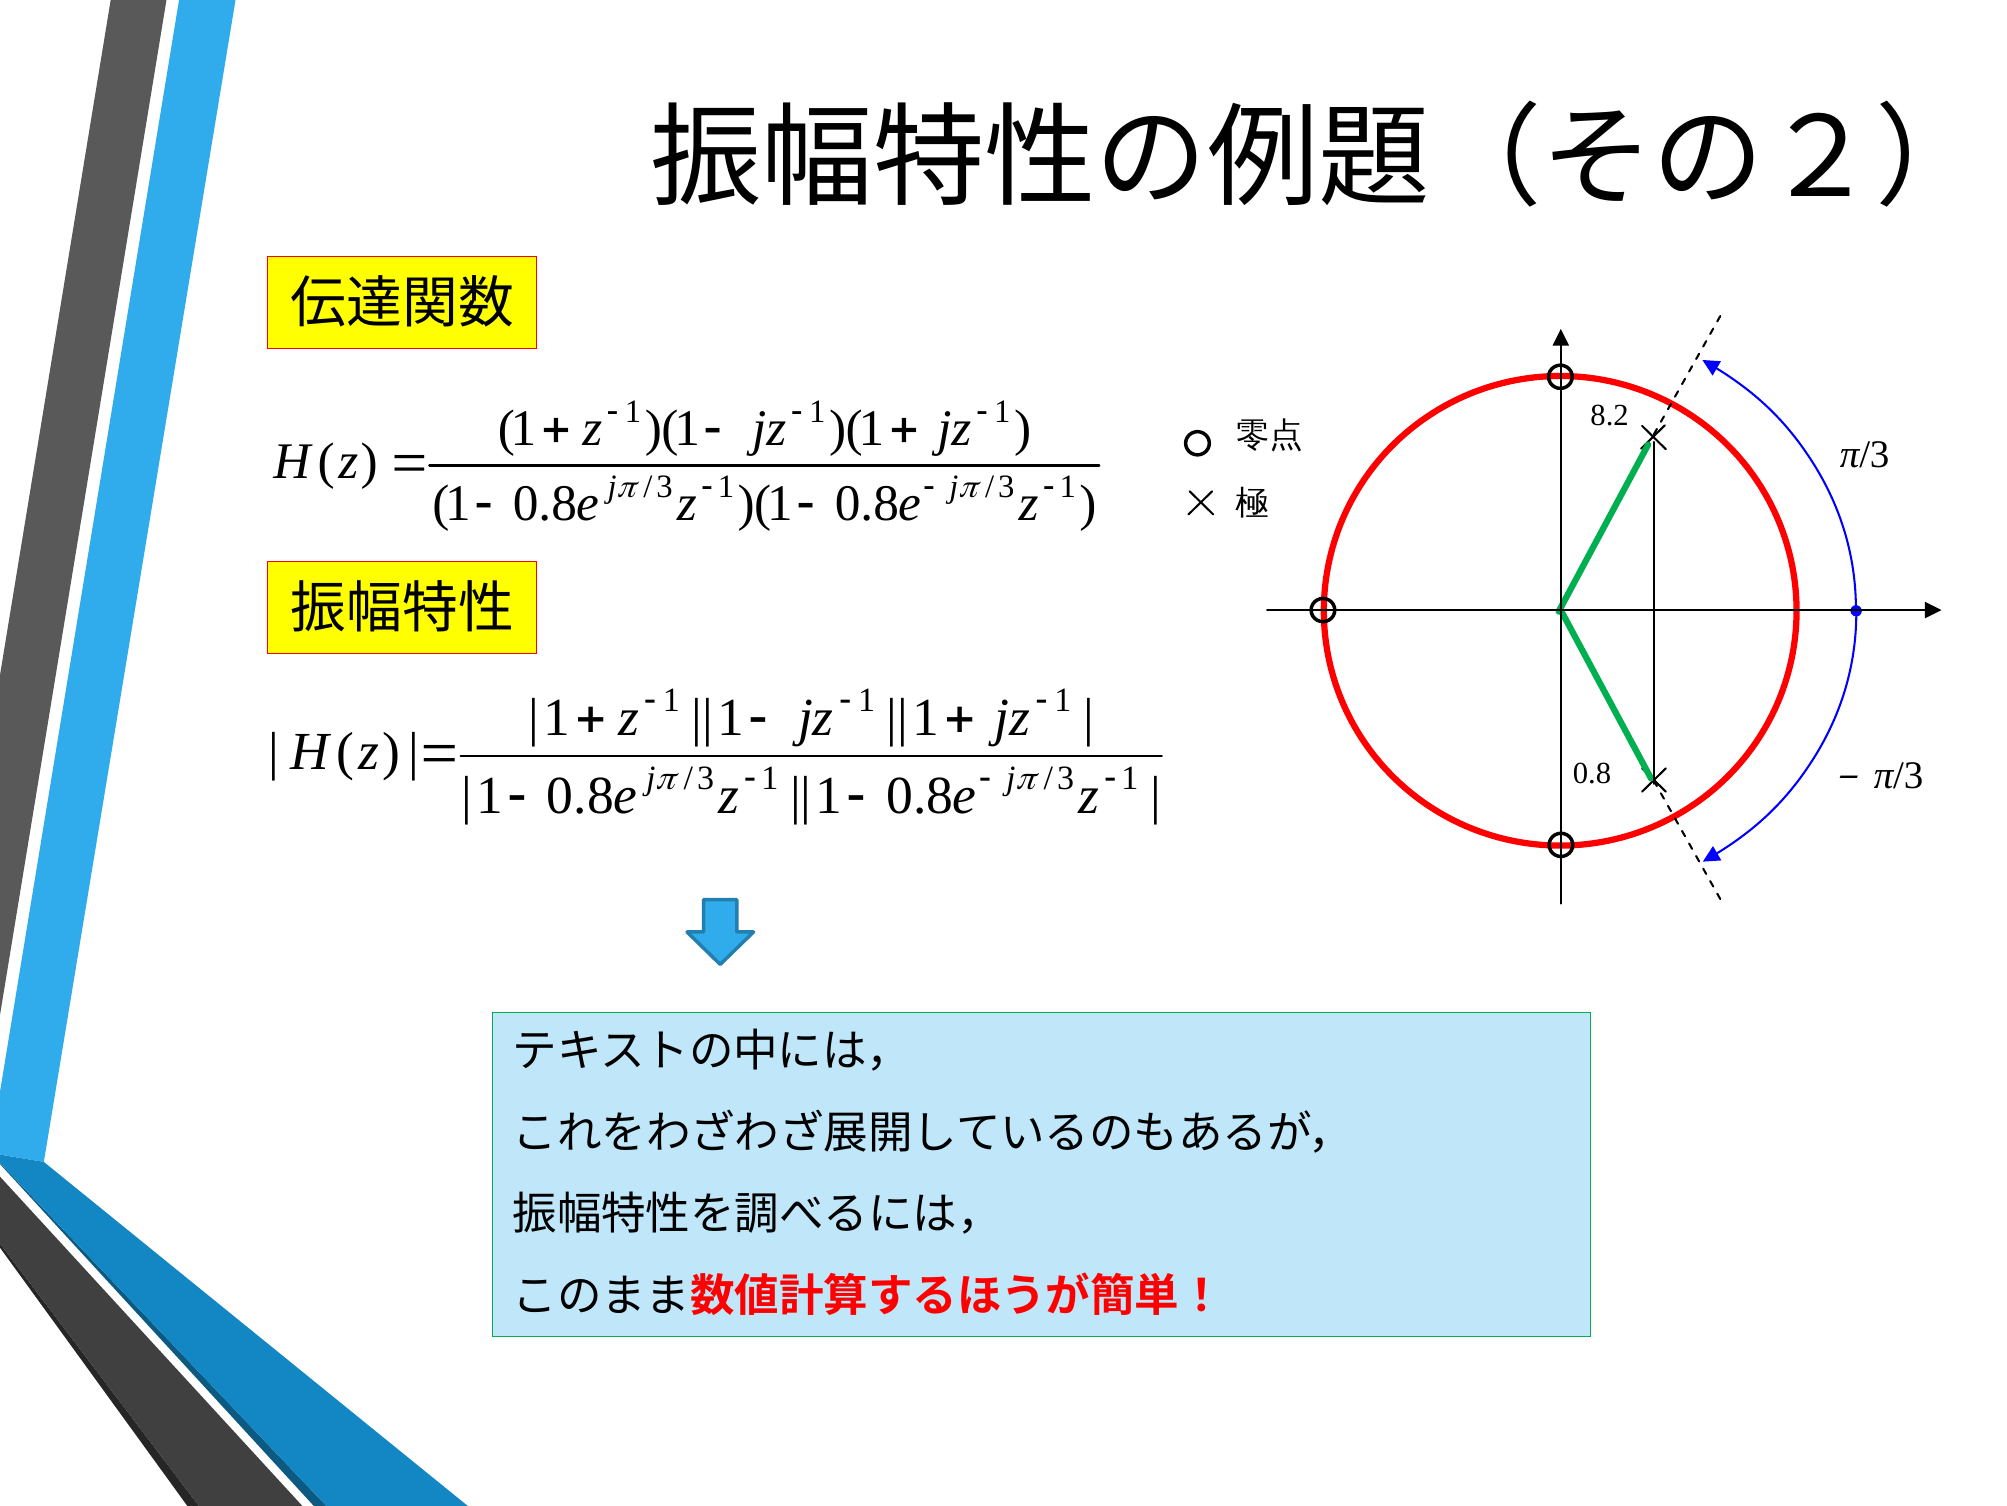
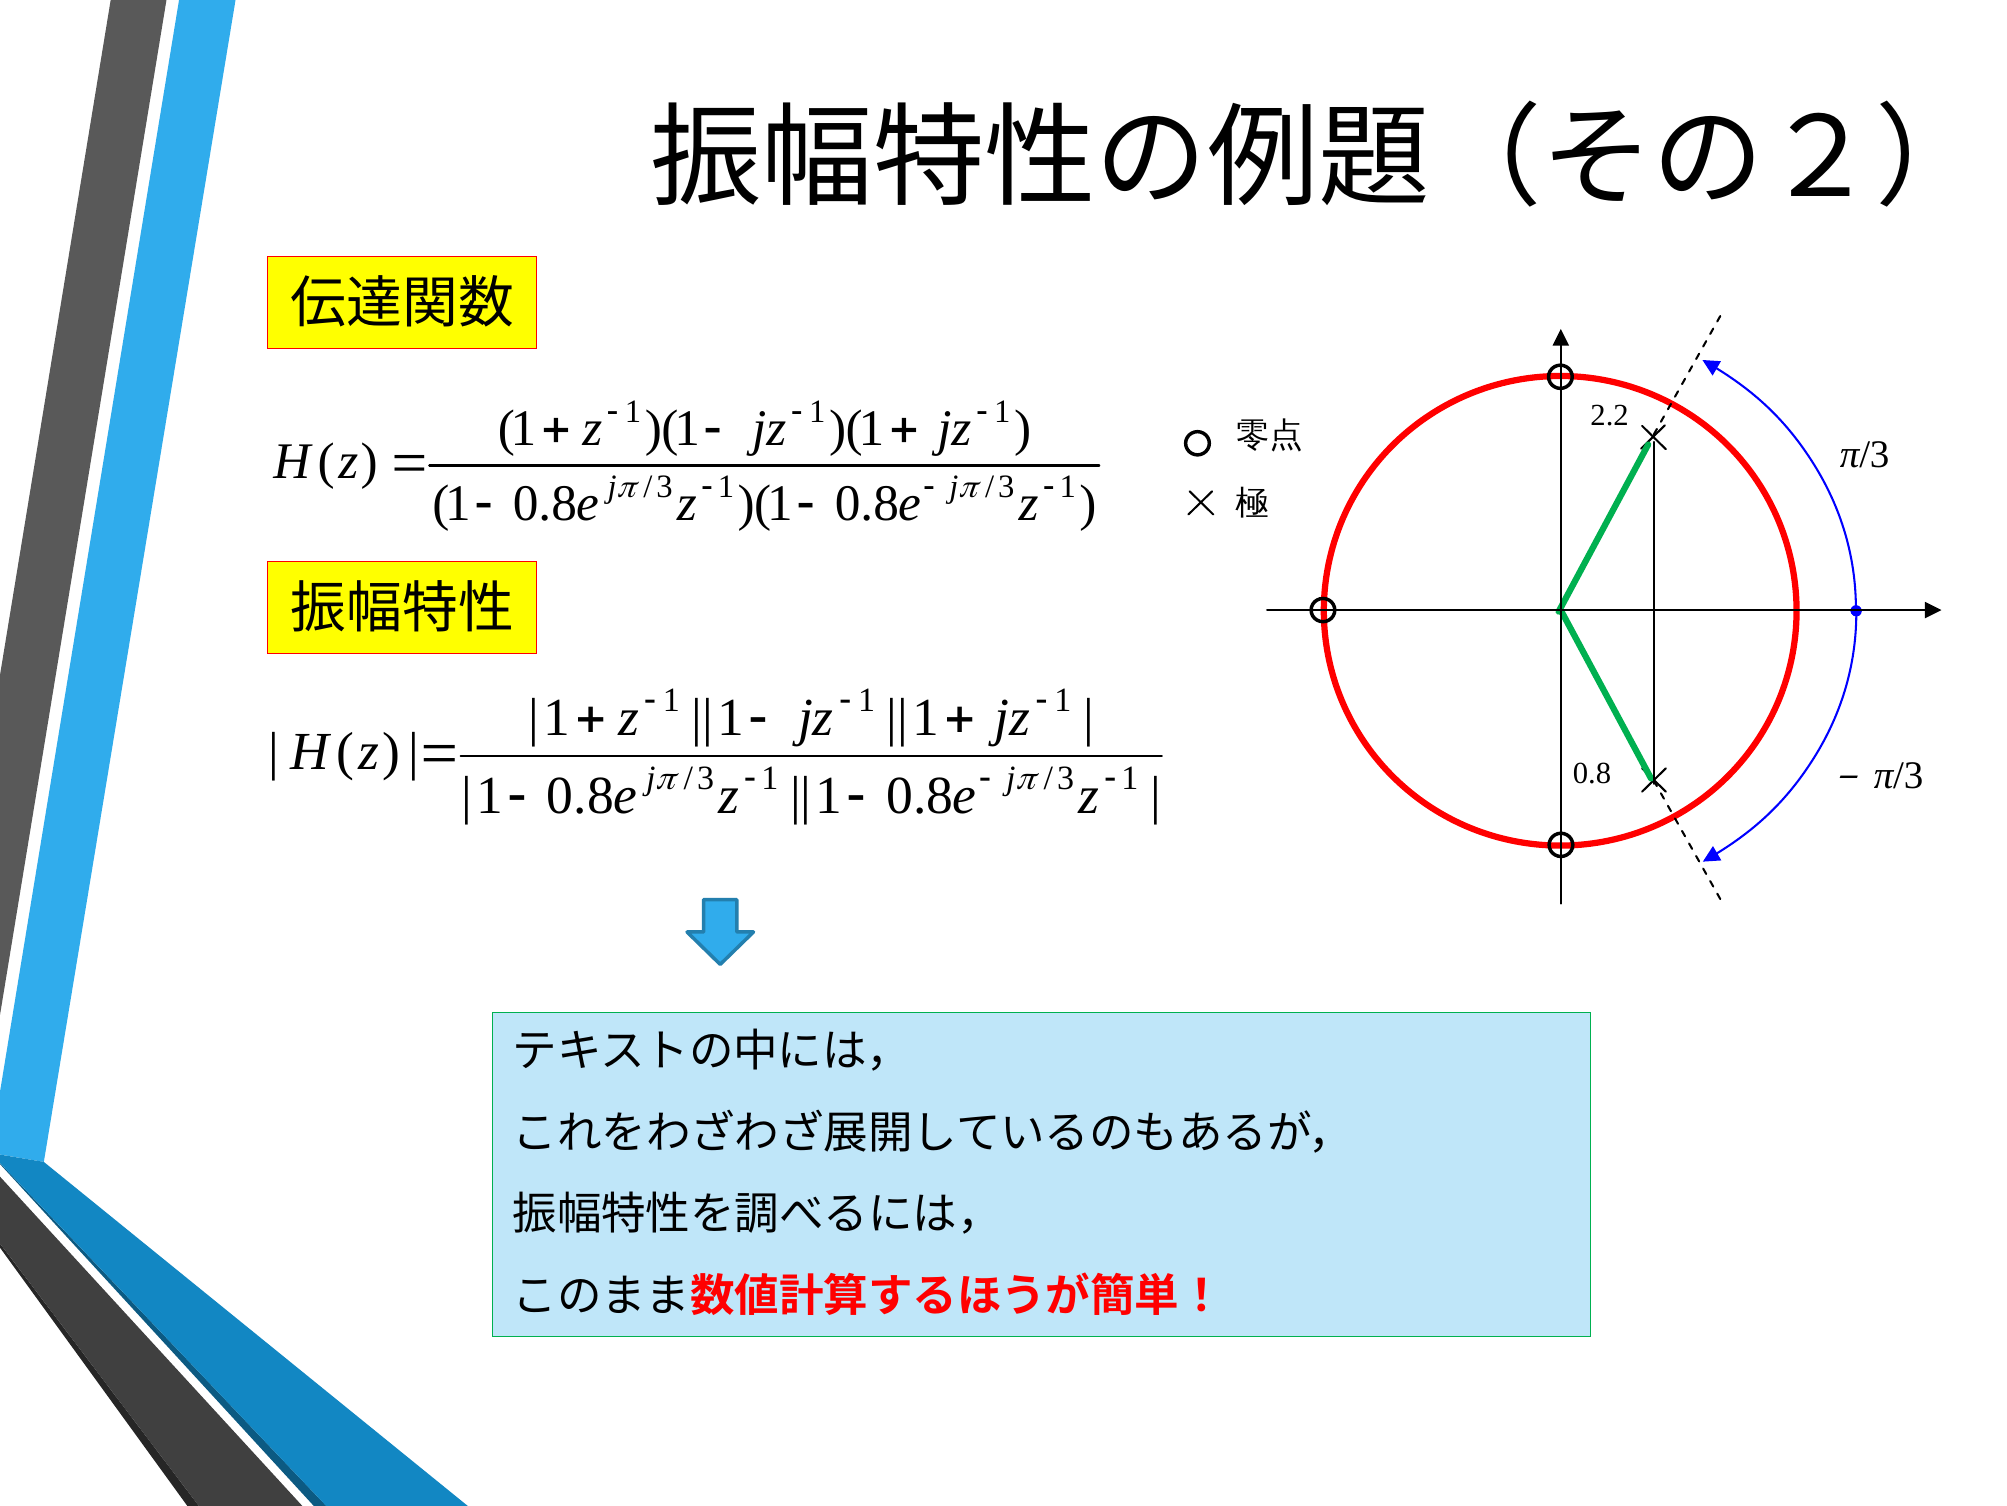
8.2: 8.2 -> 2.2
